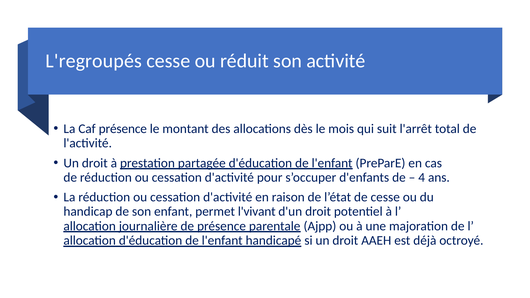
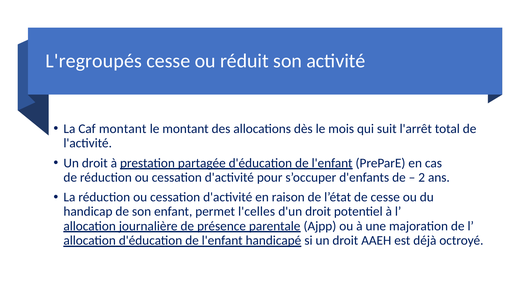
Caf présence: présence -> montant
4: 4 -> 2
l'vivant: l'vivant -> l'celles
